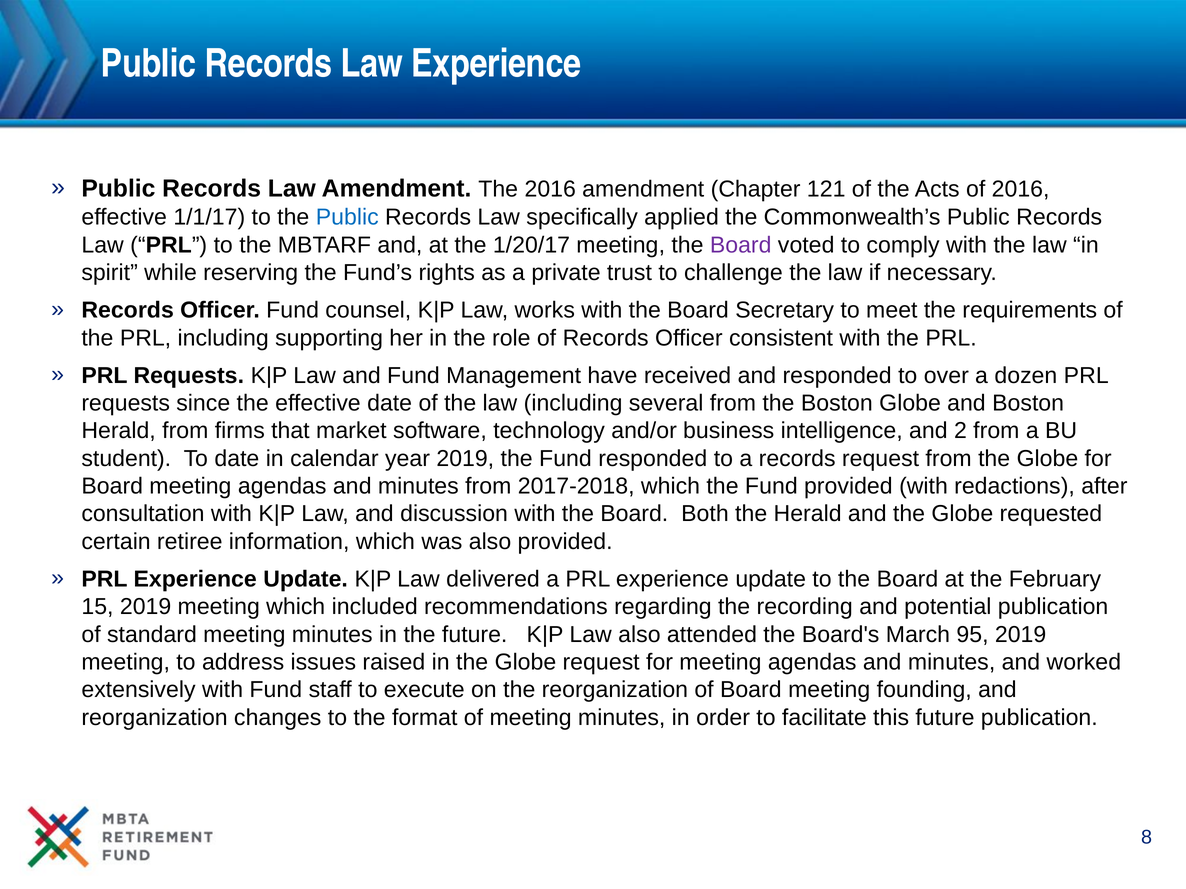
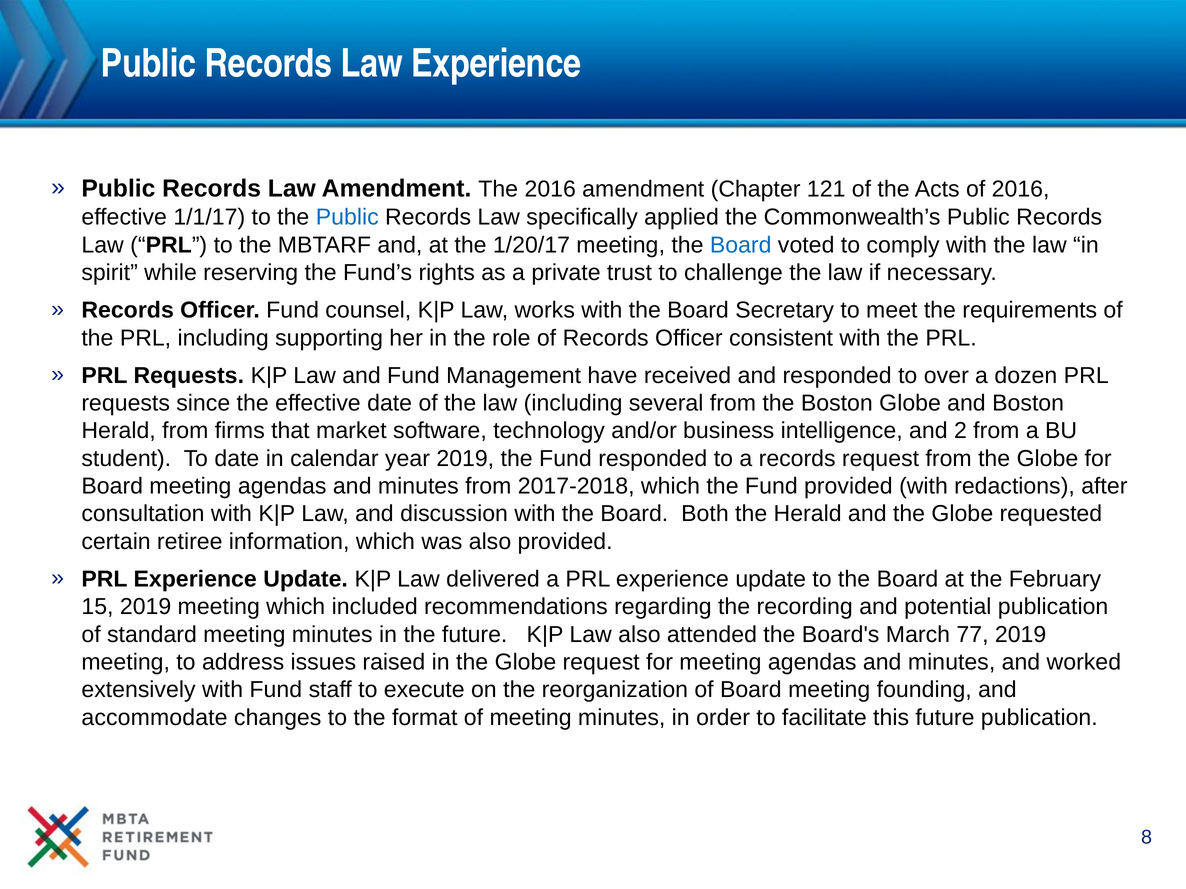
Board at (741, 245) colour: purple -> blue
95: 95 -> 77
reorganization at (155, 718): reorganization -> accommodate
